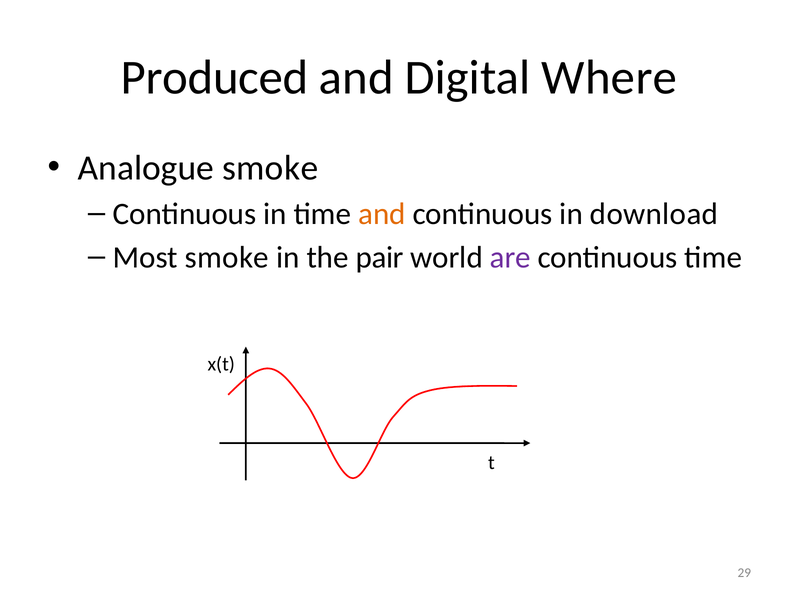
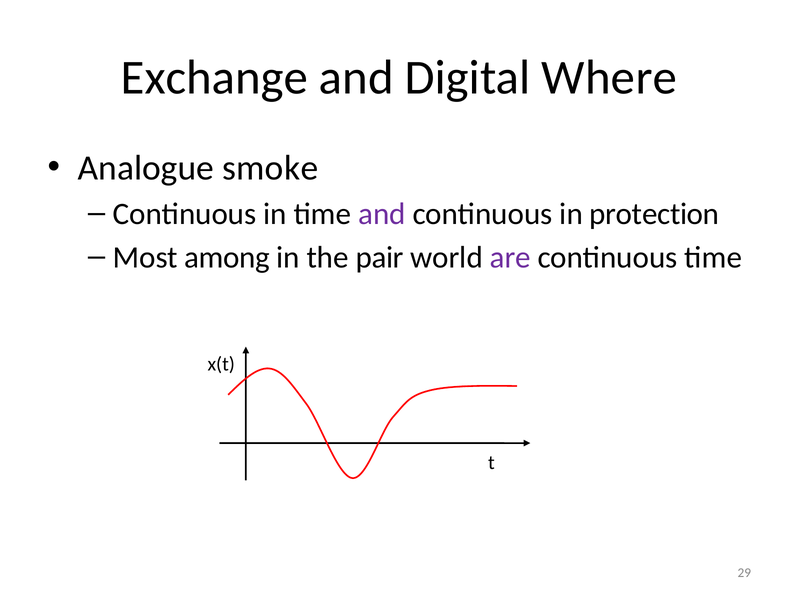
Produced: Produced -> Exchange
and at (382, 213) colour: orange -> purple
download: download -> protection
Most smoke: smoke -> among
